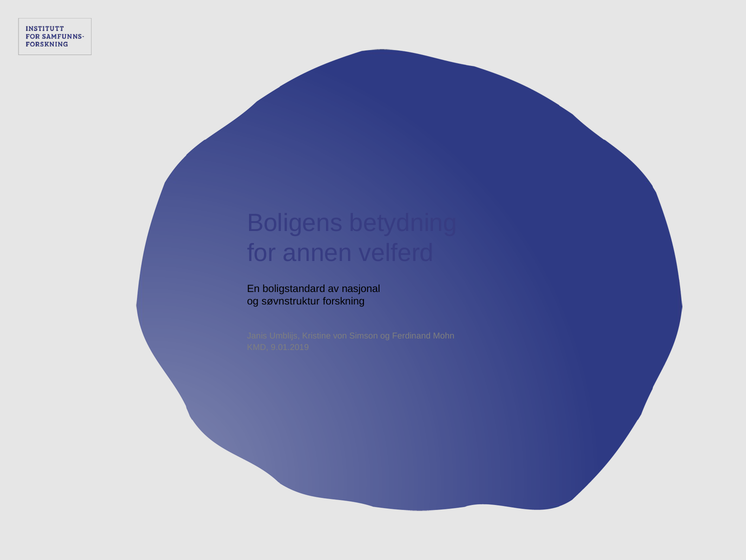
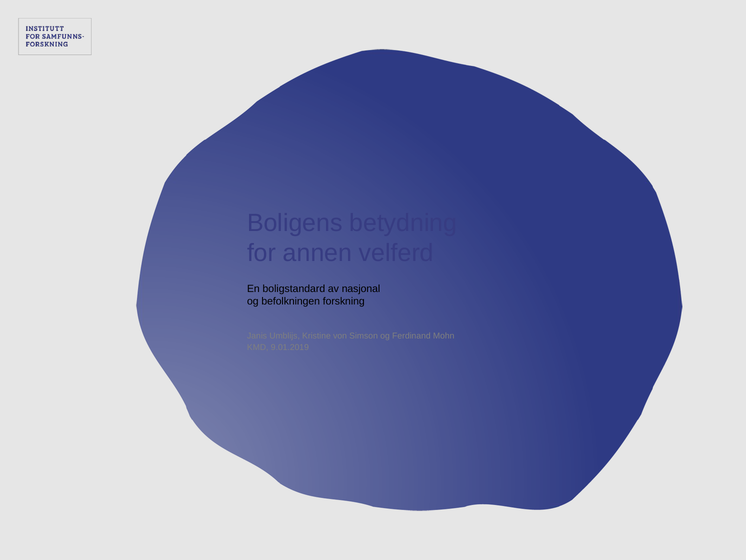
søvnstruktur: søvnstruktur -> befolkningen
